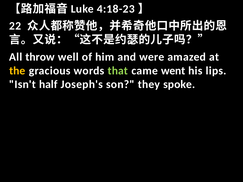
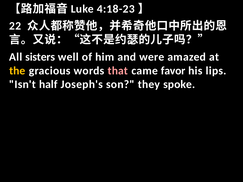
throw: throw -> sisters
that colour: light green -> pink
went: went -> favor
